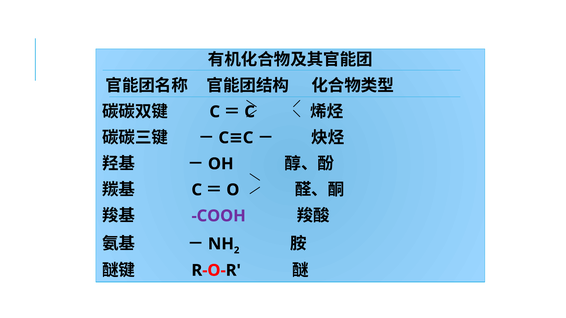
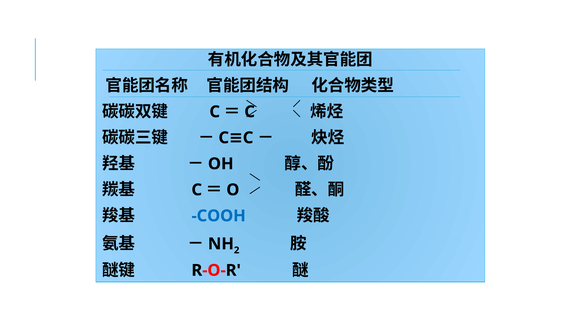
COOH colour: purple -> blue
